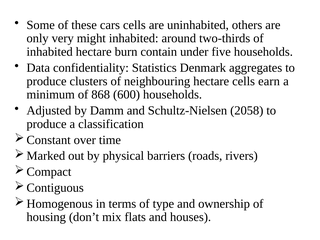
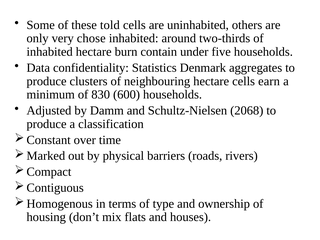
cars: cars -> told
might: might -> chose
868: 868 -> 830
2058: 2058 -> 2068
